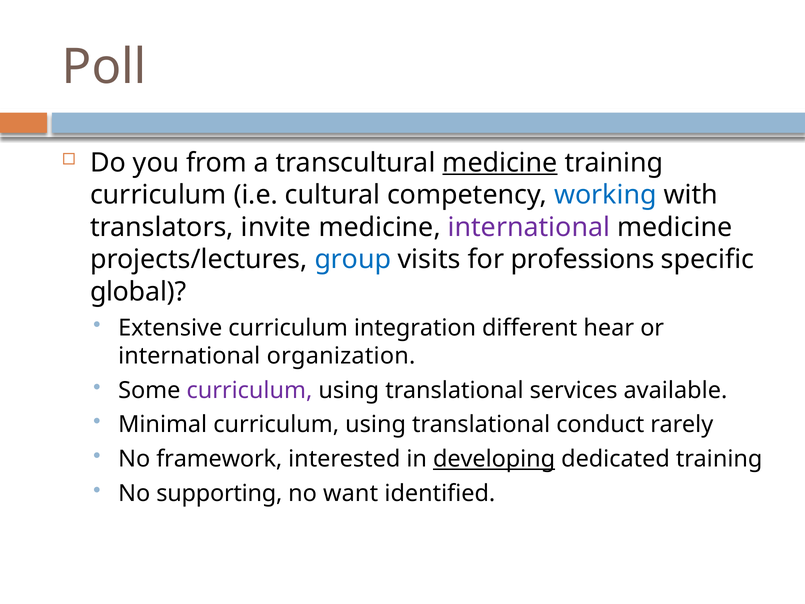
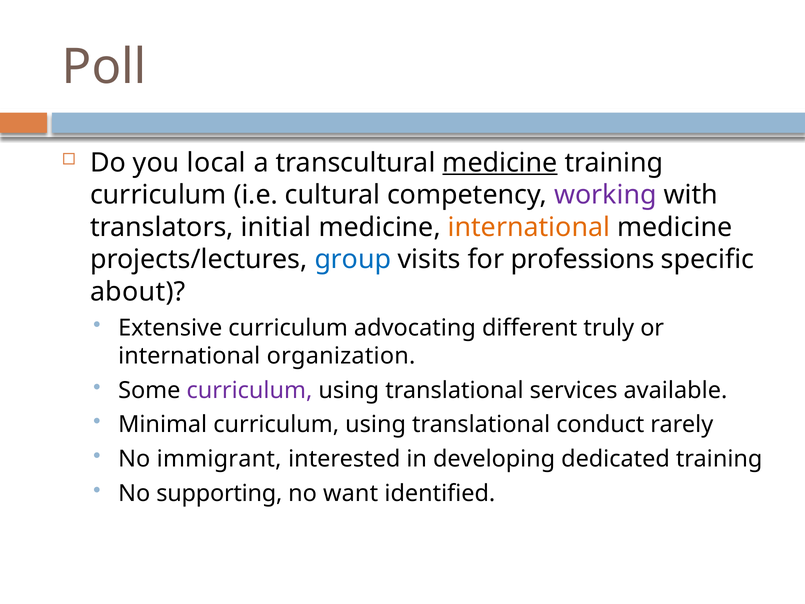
from: from -> local
working colour: blue -> purple
invite: invite -> initial
international at (529, 227) colour: purple -> orange
global: global -> about
integration: integration -> advocating
hear: hear -> truly
framework: framework -> immigrant
developing underline: present -> none
